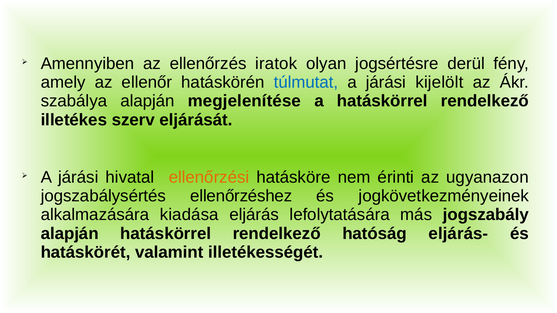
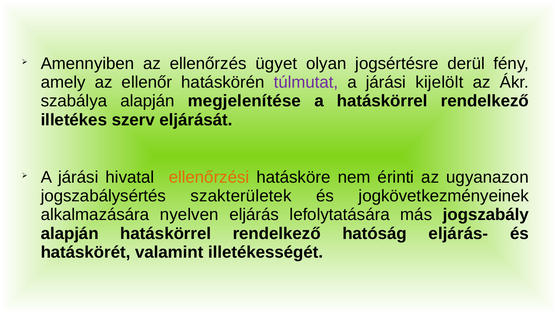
iratok: iratok -> ügyet
túlmutat colour: blue -> purple
ellenőrzéshez: ellenőrzéshez -> szakterületek
kiadása: kiadása -> nyelven
